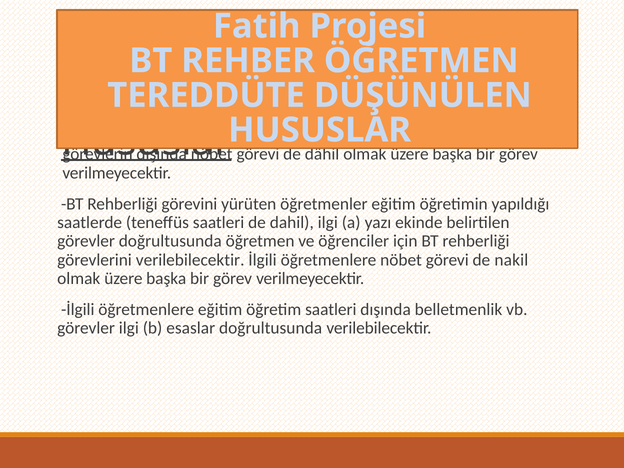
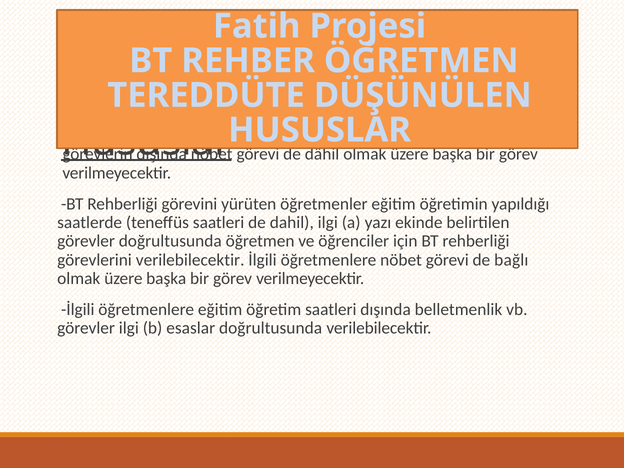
nakil: nakil -> bağlı
